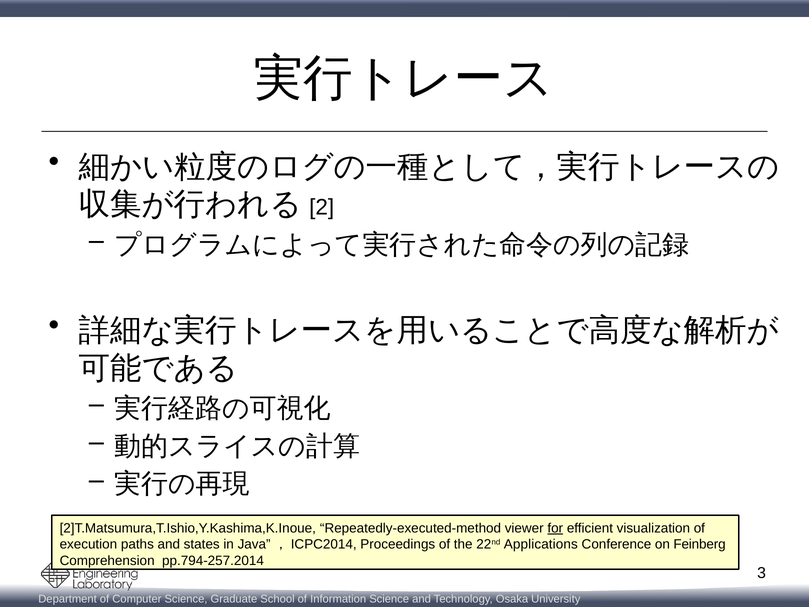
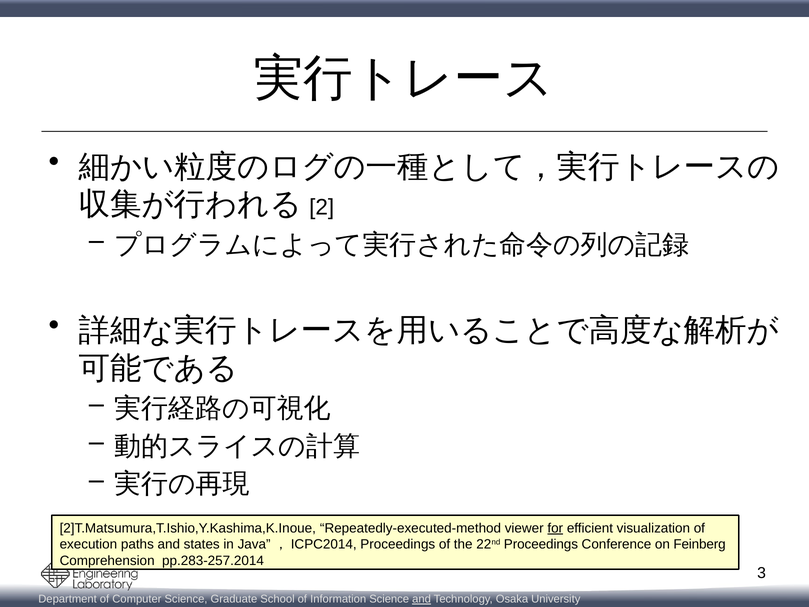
22nd Applications: Applications -> Proceedings
pp.794-257.2014: pp.794-257.2014 -> pp.283-257.2014
and at (422, 599) underline: none -> present
